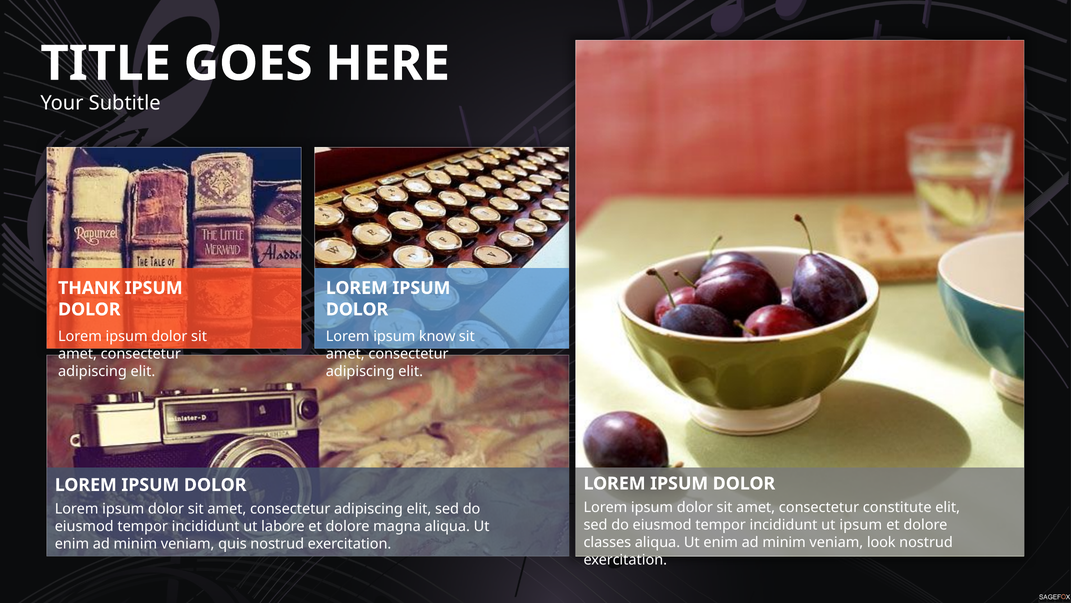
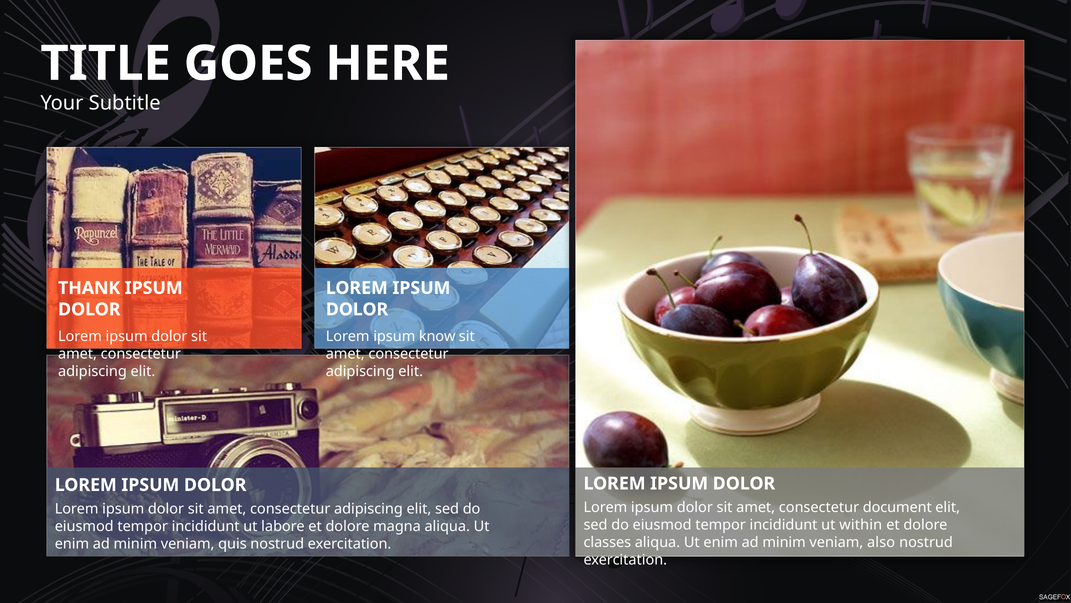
constitute: constitute -> document
ut ipsum: ipsum -> within
look: look -> also
